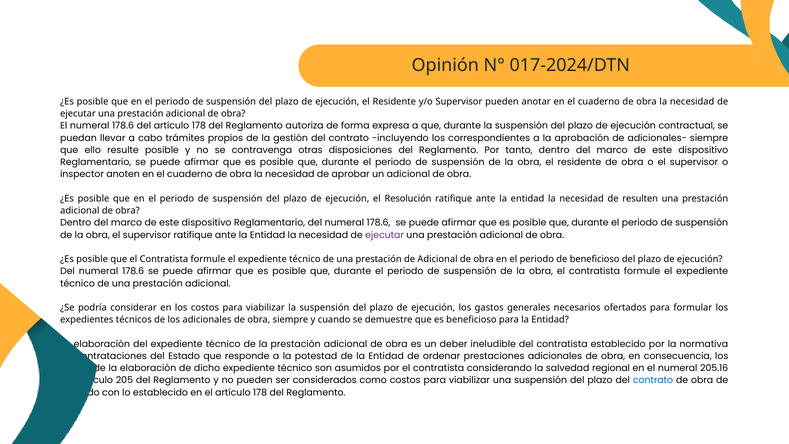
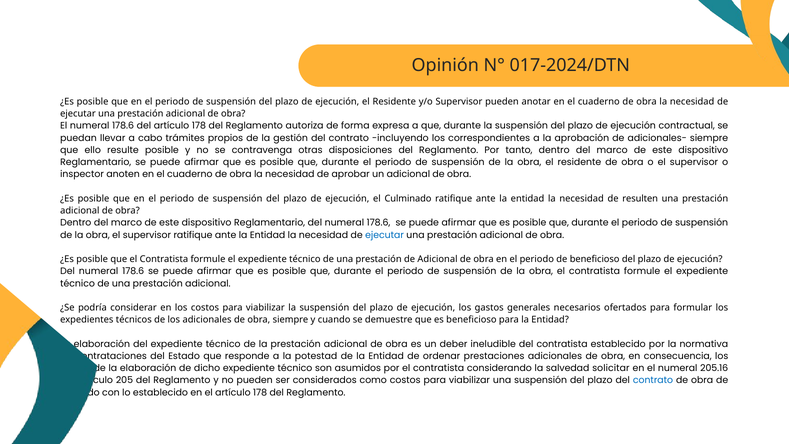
Resolución: Resolución -> Culminado
ejecutar at (385, 235) colour: purple -> blue
regional: regional -> solicitar
